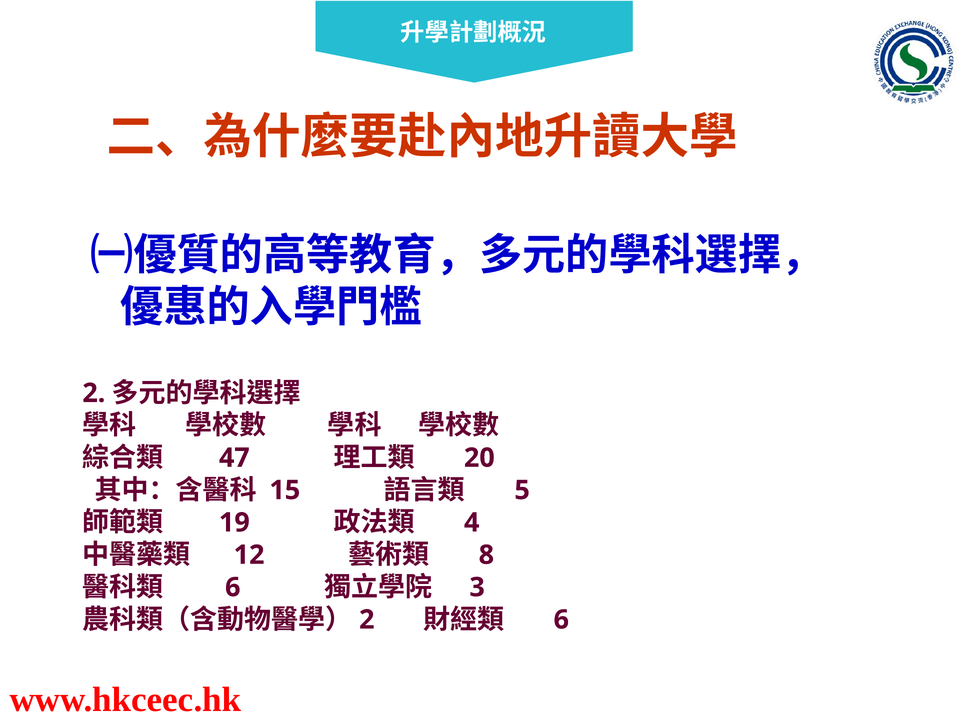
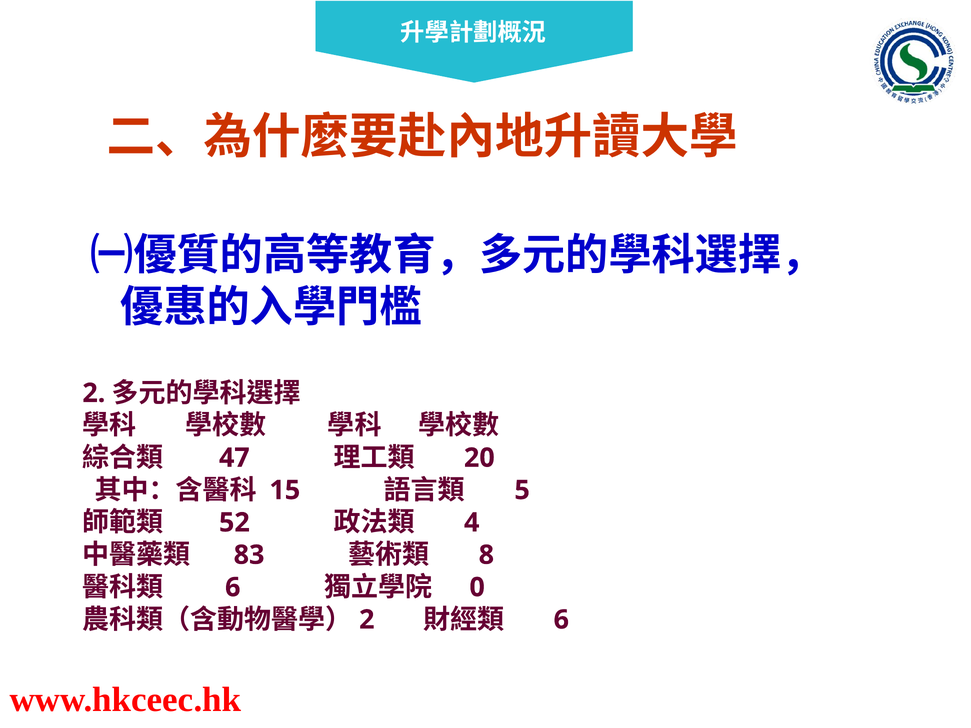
19: 19 -> 52
12: 12 -> 83
3: 3 -> 0
